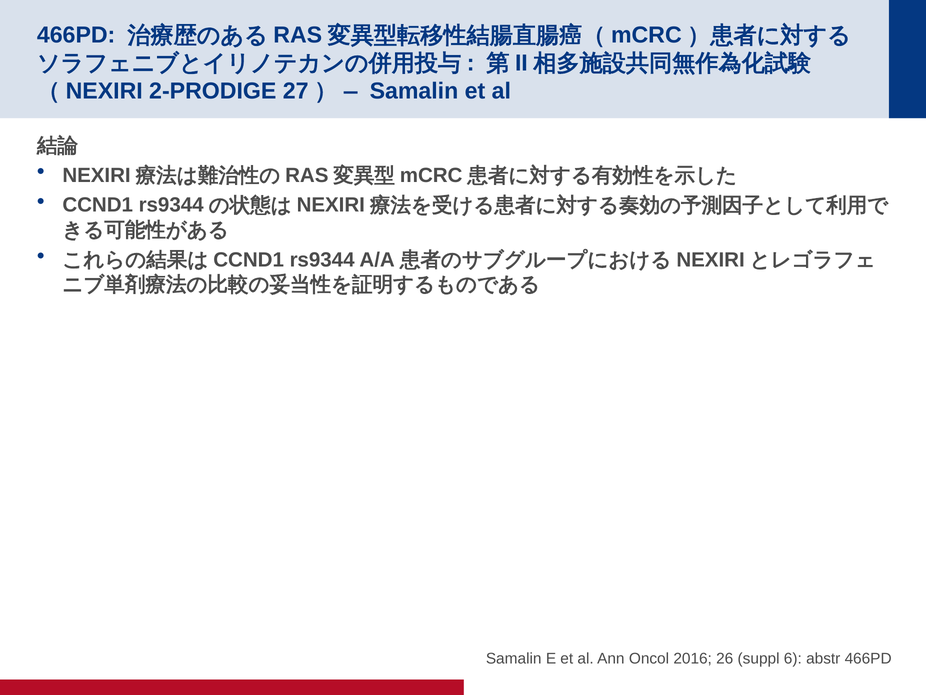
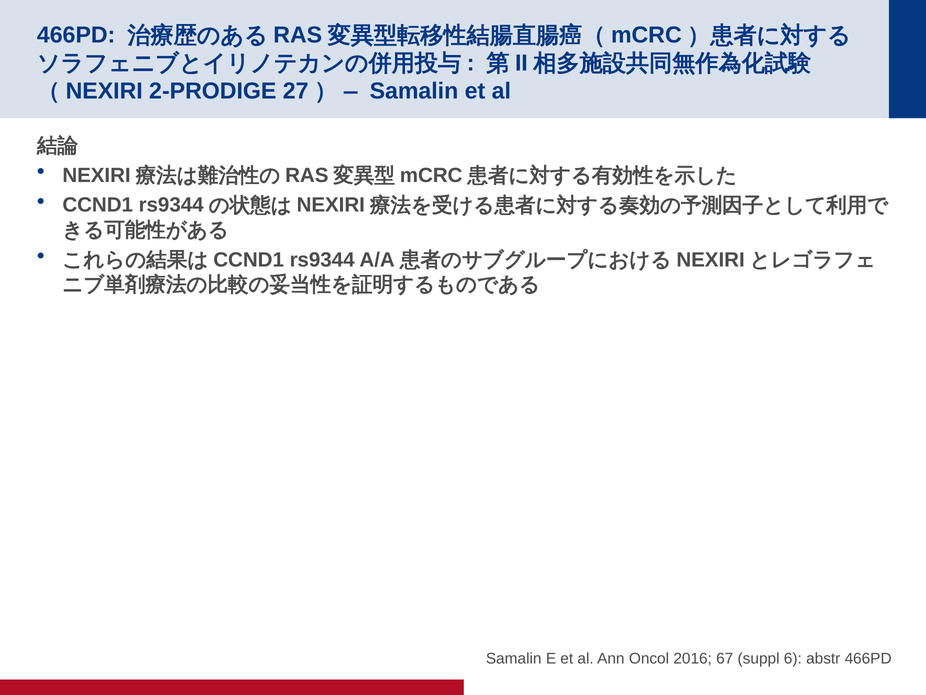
26: 26 -> 67
